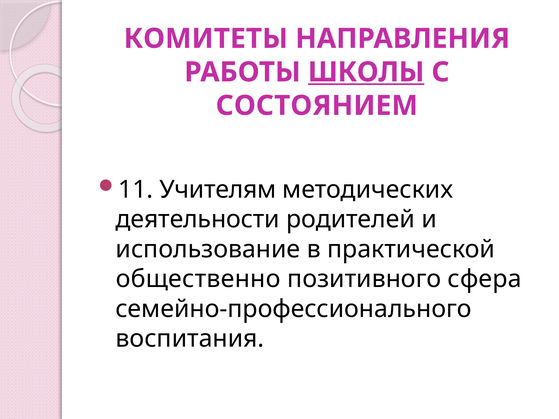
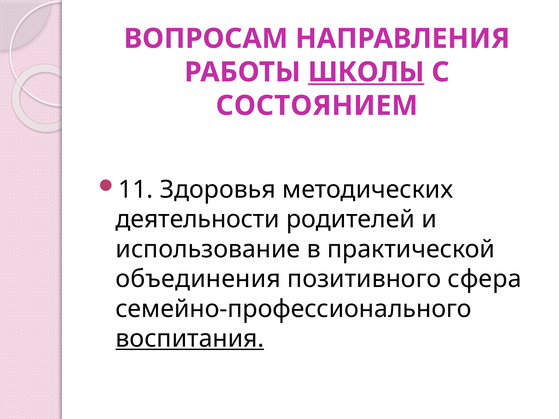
КОМИТЕТЫ: КОМИТЕТЫ -> ВОПРОСАМ
Учителям: Учителям -> Здоровья
общественно: общественно -> объединения
воспитания underline: none -> present
